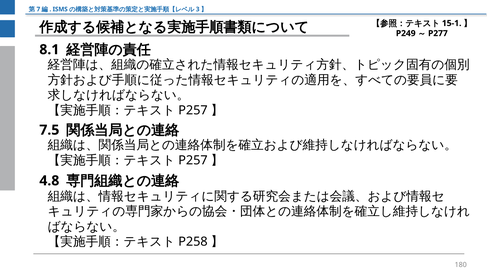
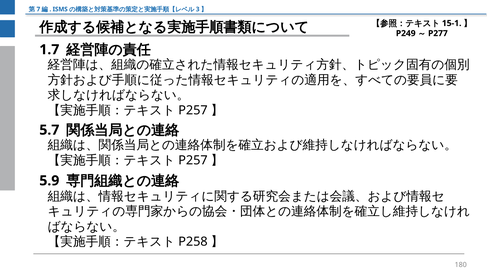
8.1: 8.1 -> 1.7
7.5: 7.5 -> 5.7
4.8: 4.8 -> 5.9
